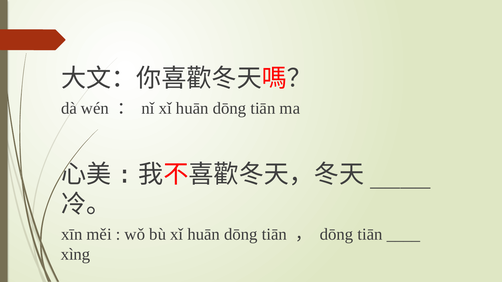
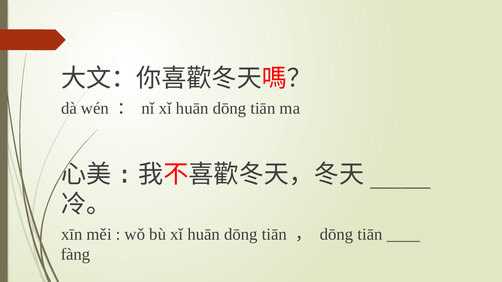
xìng: xìng -> fàng
